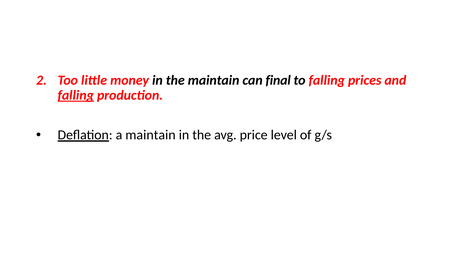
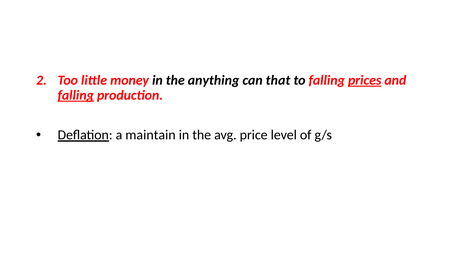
the maintain: maintain -> anything
final: final -> that
prices underline: none -> present
